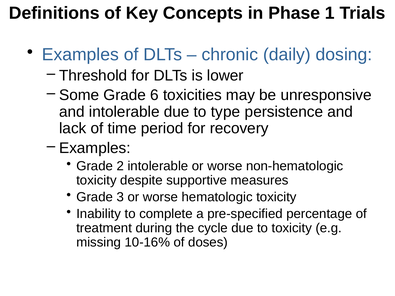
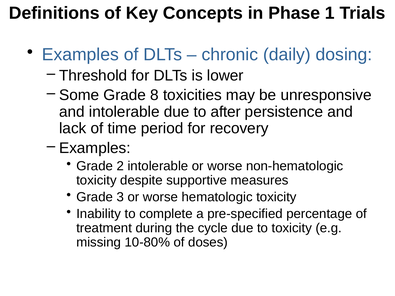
6: 6 -> 8
type: type -> after
10-16%: 10-16% -> 10-80%
